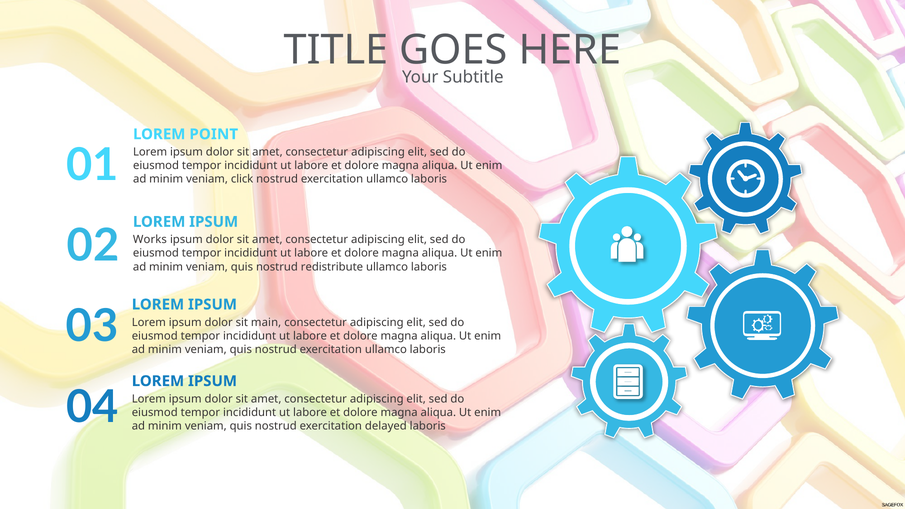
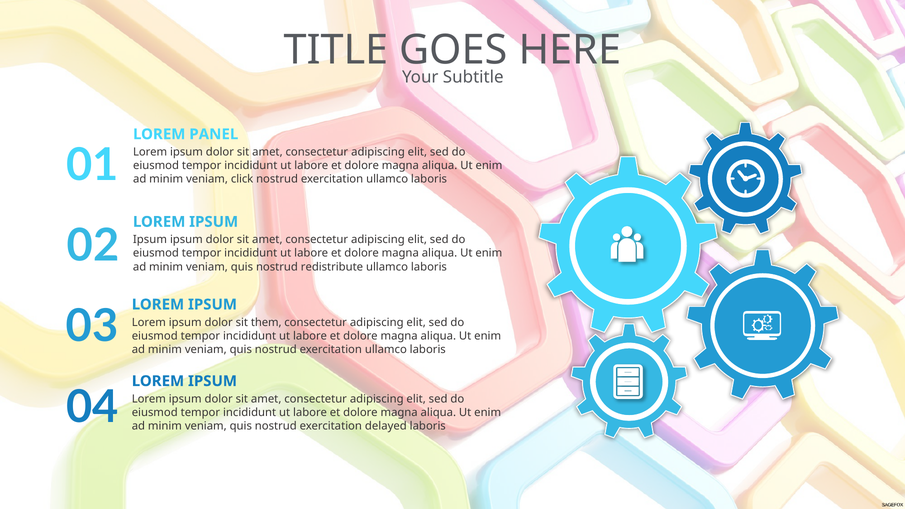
POINT: POINT -> PANEL
Works at (150, 240): Works -> Ipsum
main: main -> them
